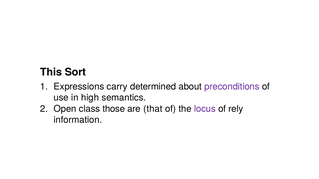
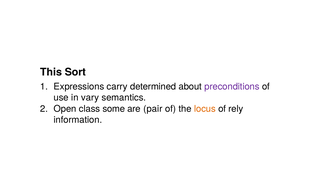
high: high -> vary
those: those -> some
that: that -> pair
locus colour: purple -> orange
